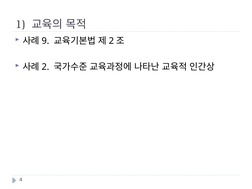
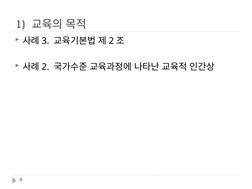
9: 9 -> 3
